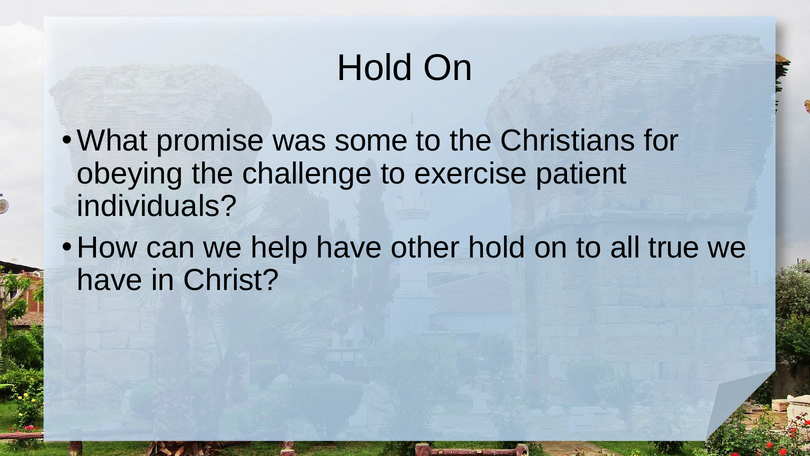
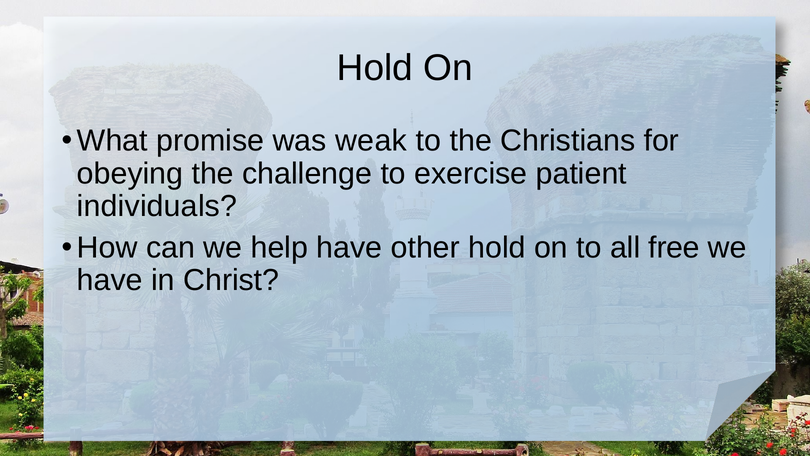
some: some -> weak
true: true -> free
